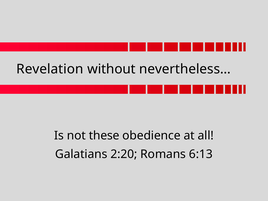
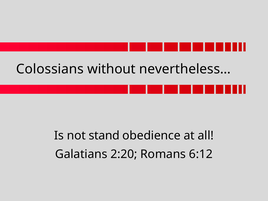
Revelation: Revelation -> Colossians
these: these -> stand
6:13: 6:13 -> 6:12
